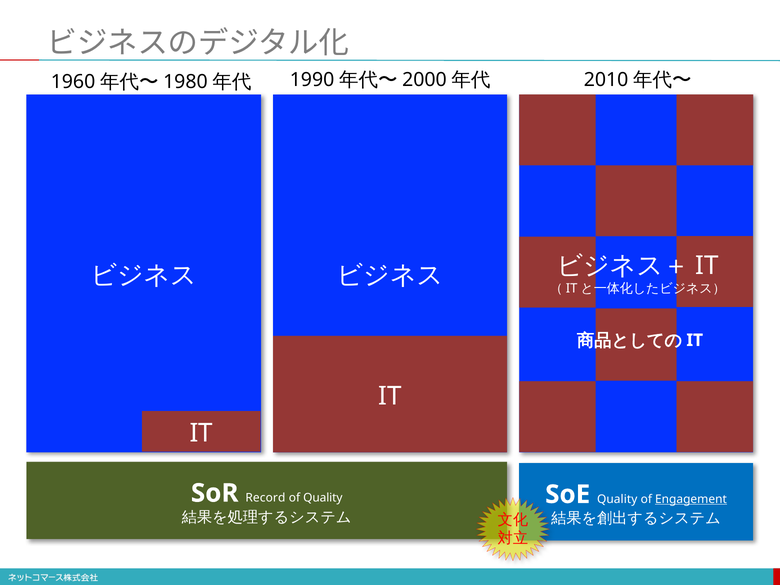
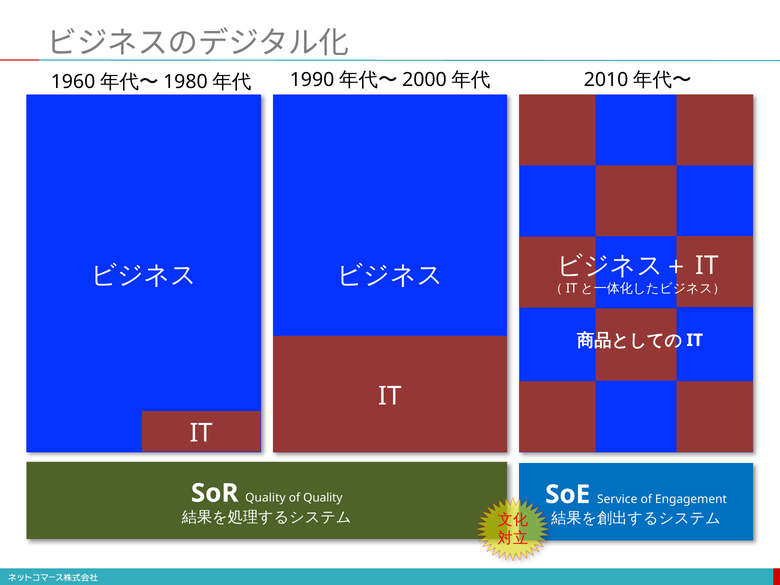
SoR Record: Record -> Quality
Quality at (617, 499): Quality -> Service
Engagement underline: present -> none
